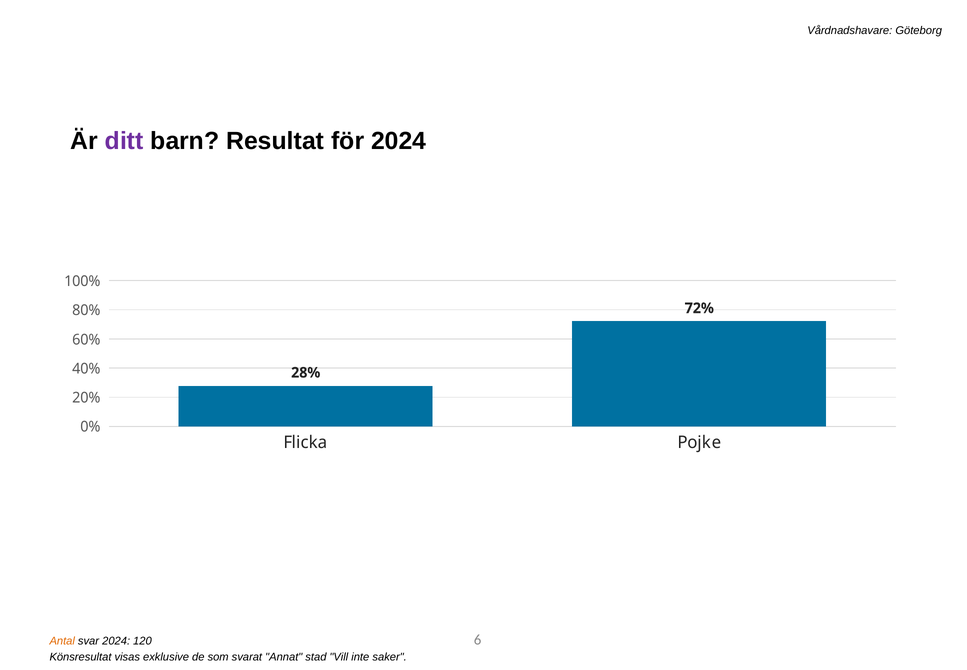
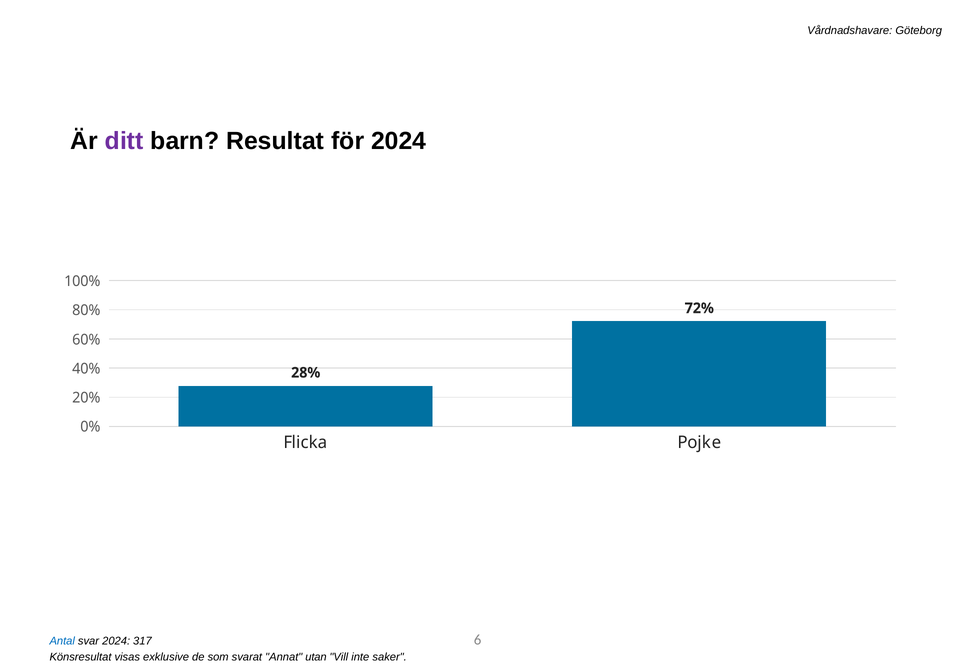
Antal colour: orange -> blue
120: 120 -> 317
stad: stad -> utan
